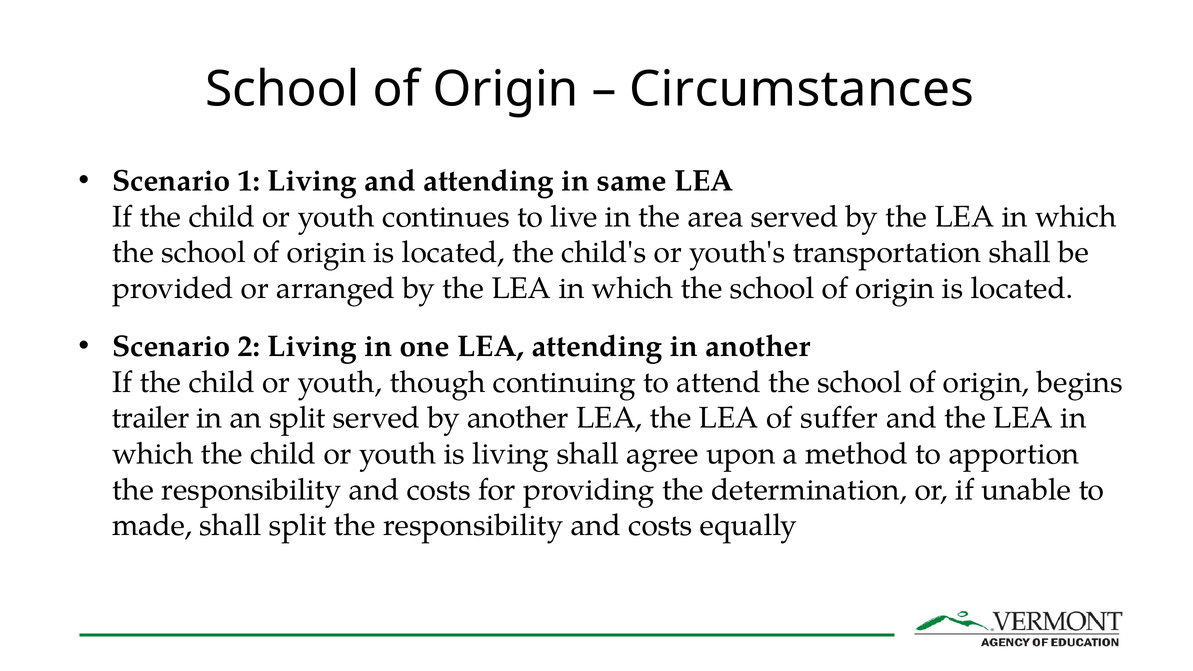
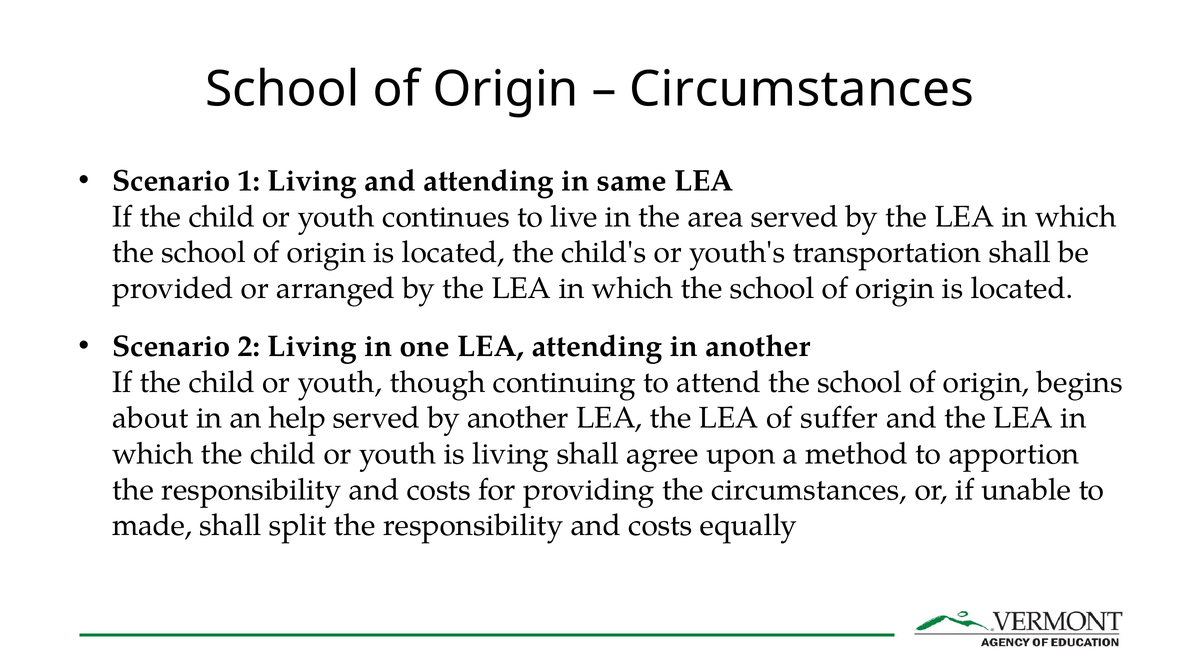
trailer: trailer -> about
an split: split -> help
the determination: determination -> circumstances
